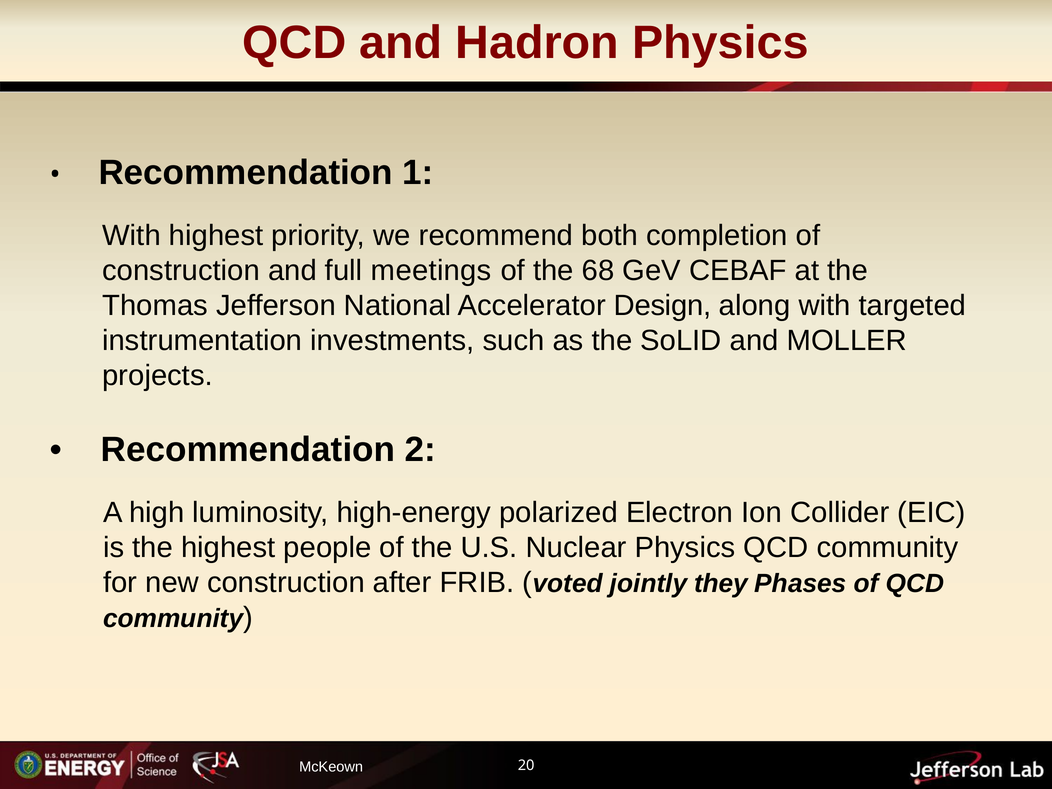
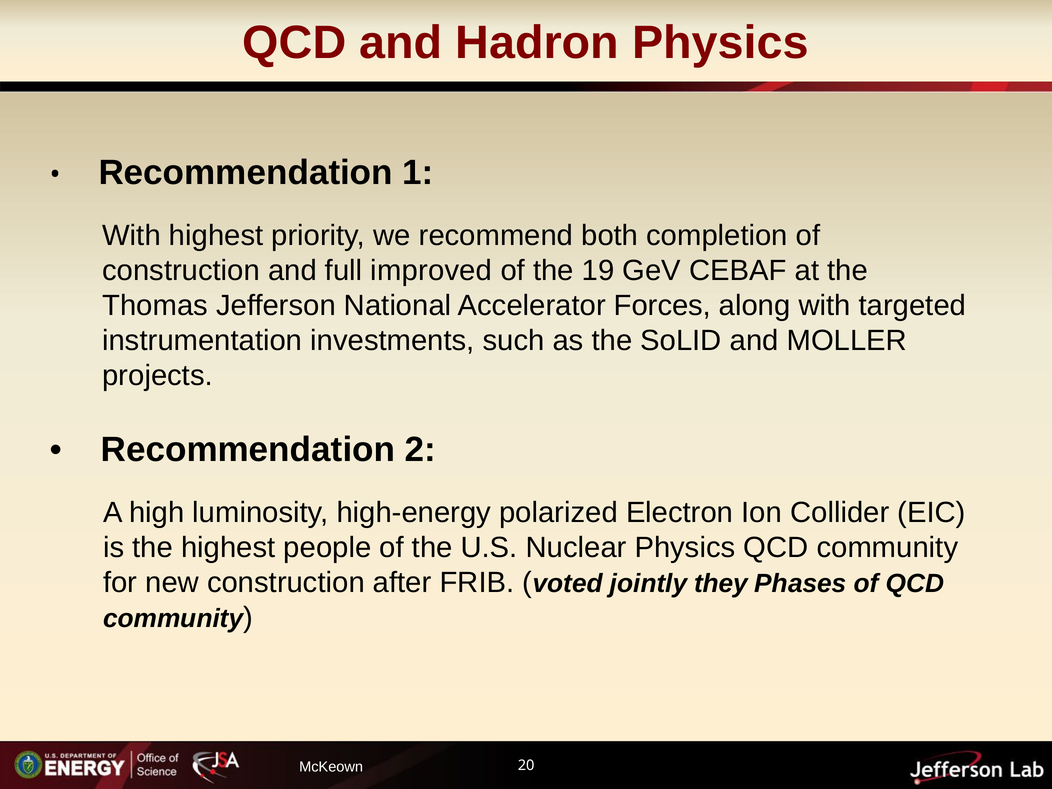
meetings: meetings -> improved
68: 68 -> 19
Design: Design -> Forces
